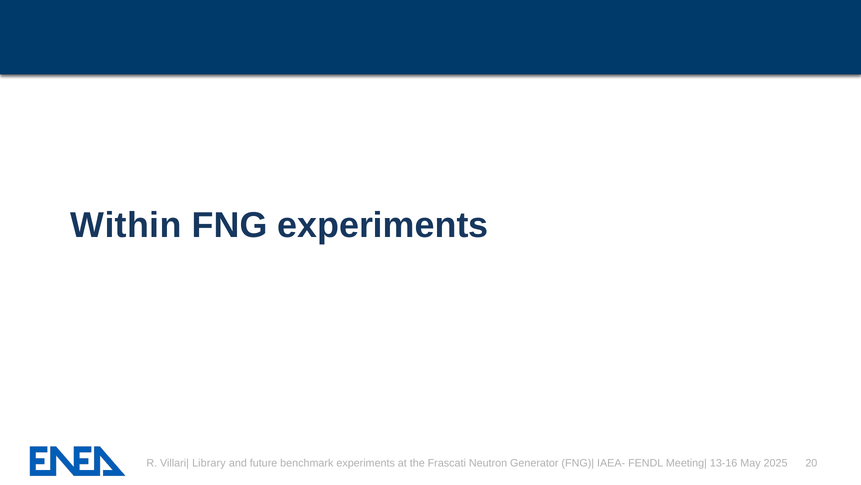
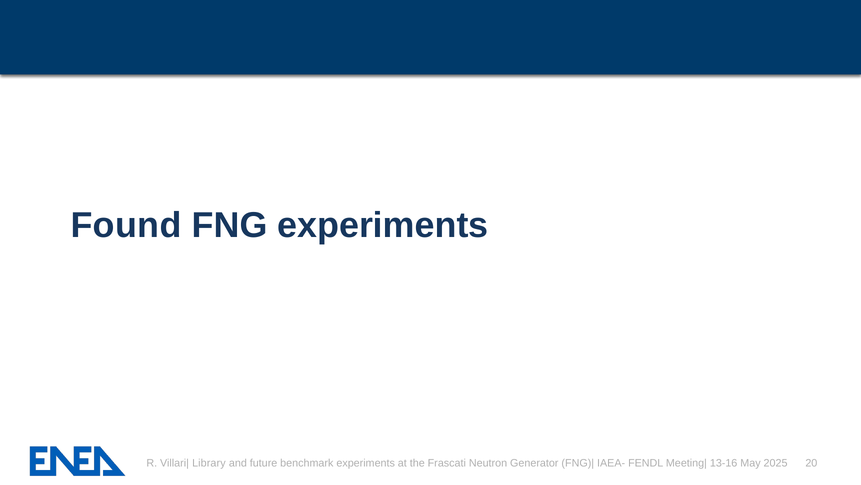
Within: Within -> Found
